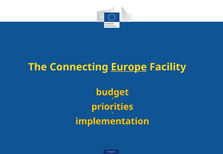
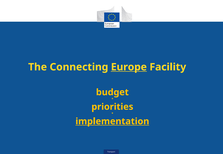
implementation underline: none -> present
